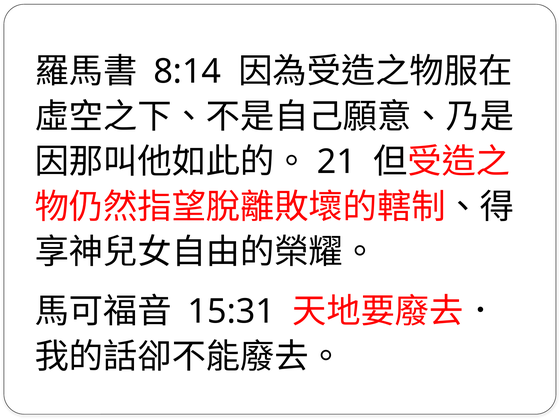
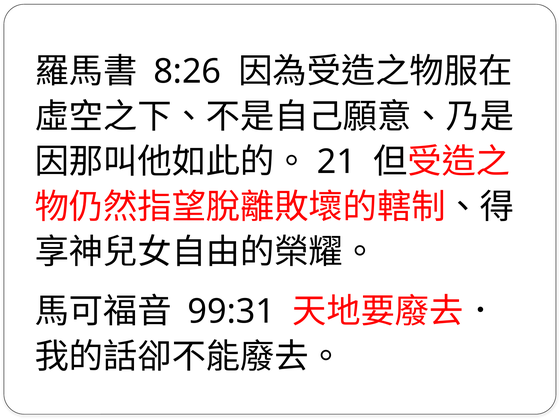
8:14: 8:14 -> 8:26
15:31: 15:31 -> 99:31
